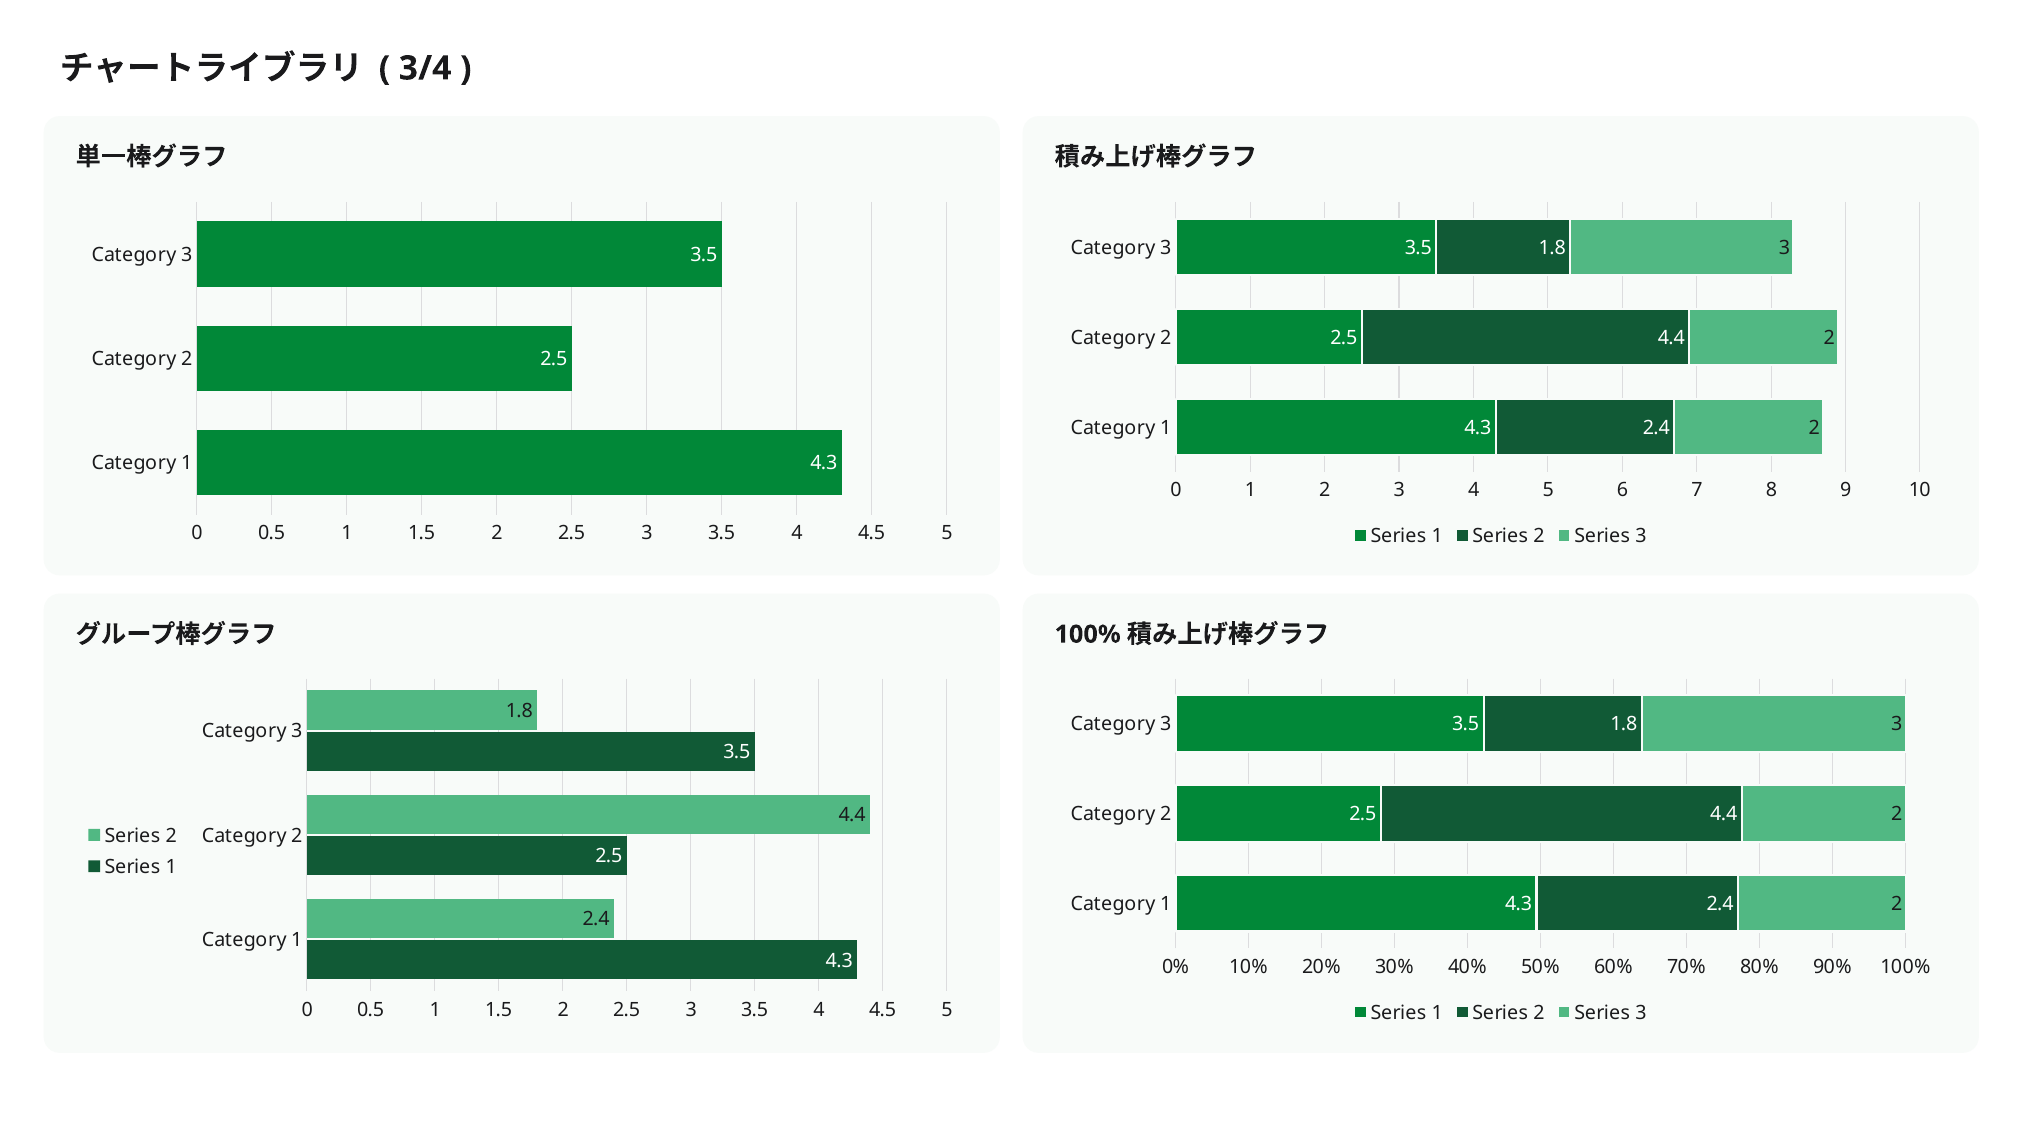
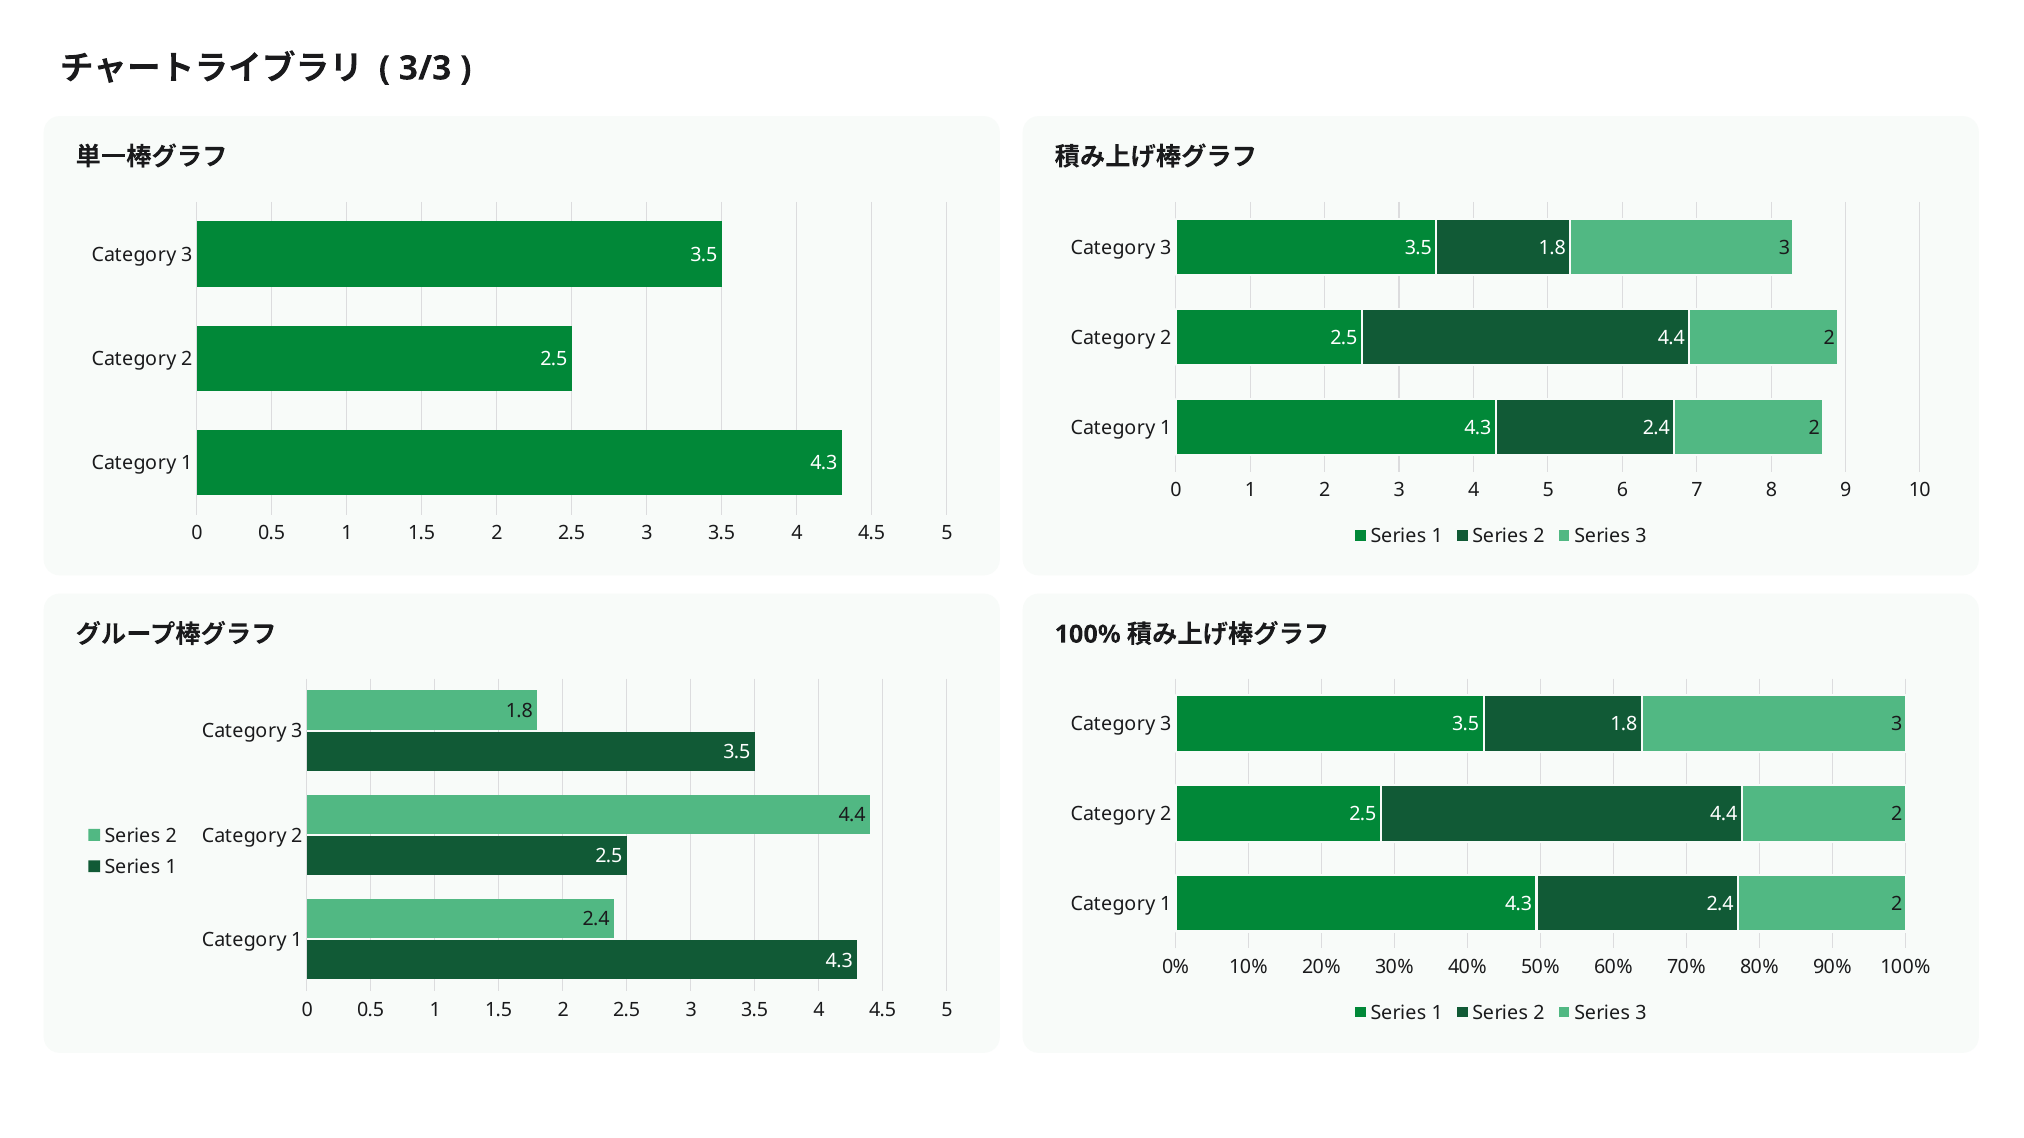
3/4: 3/4 -> 3/3
